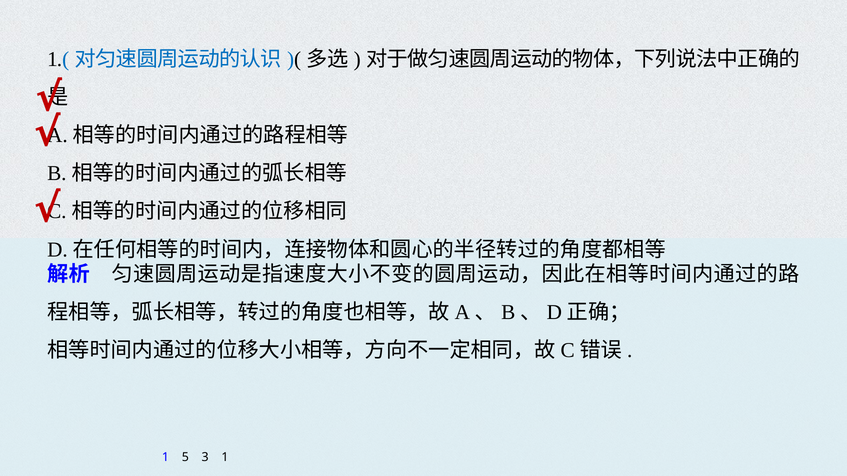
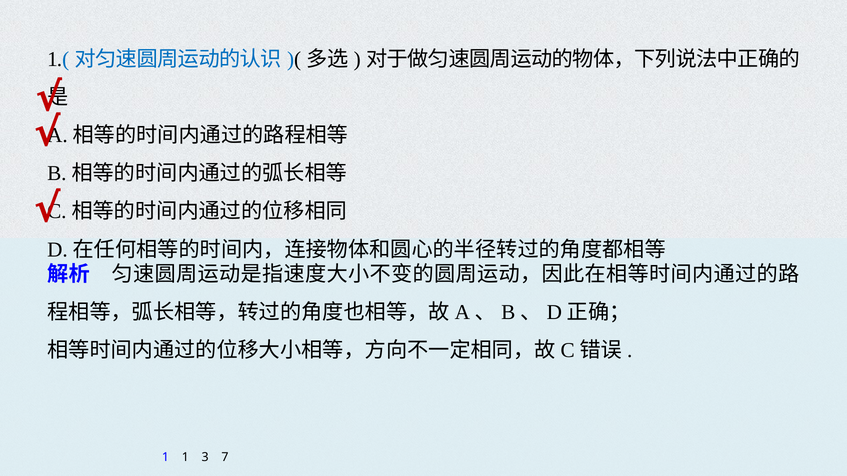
1 5: 5 -> 1
3 1: 1 -> 7
